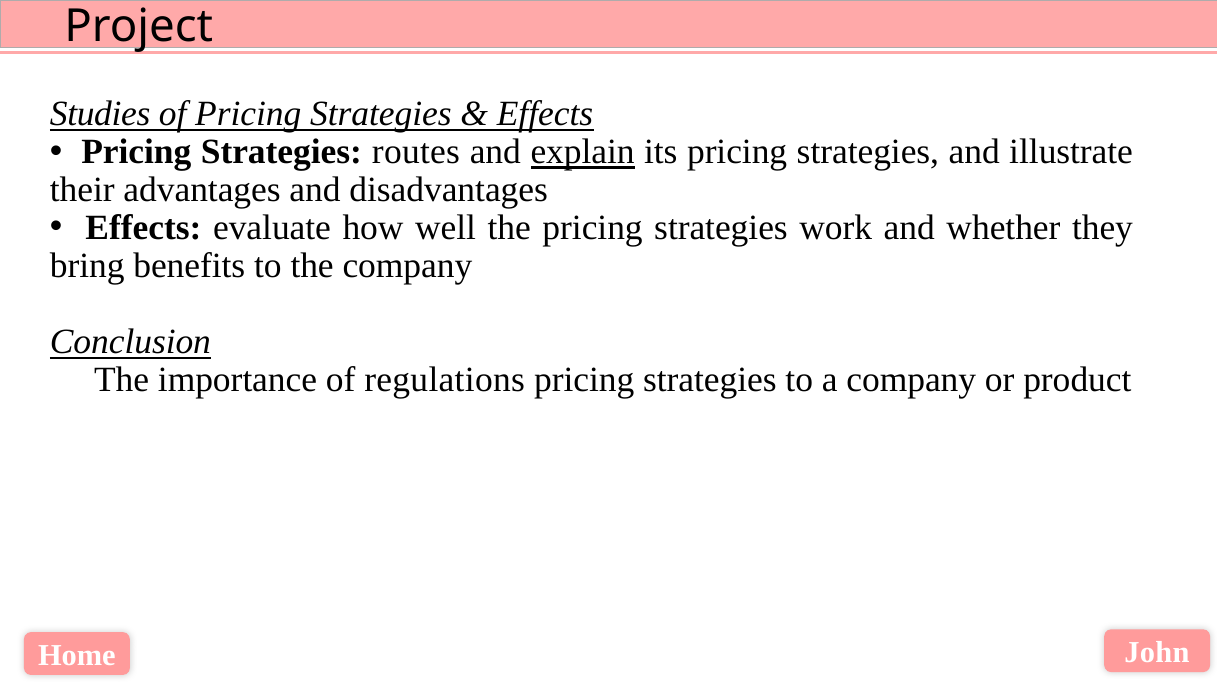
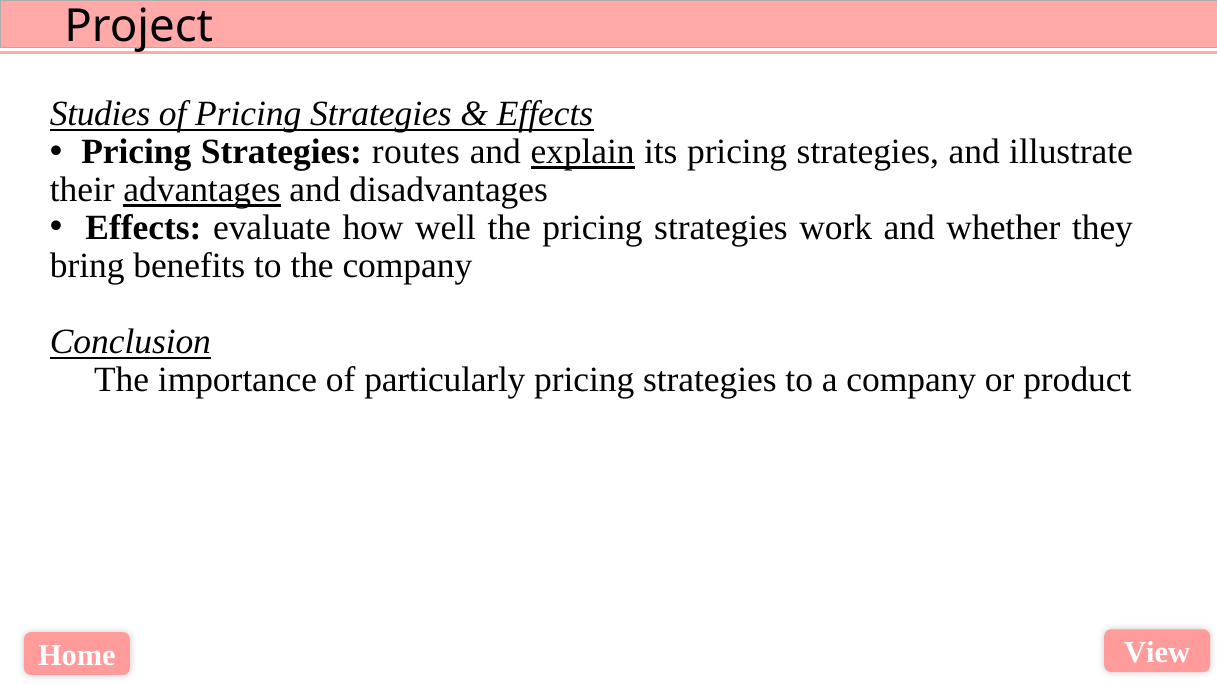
advantages underline: none -> present
regulations: regulations -> particularly
John: John -> View
